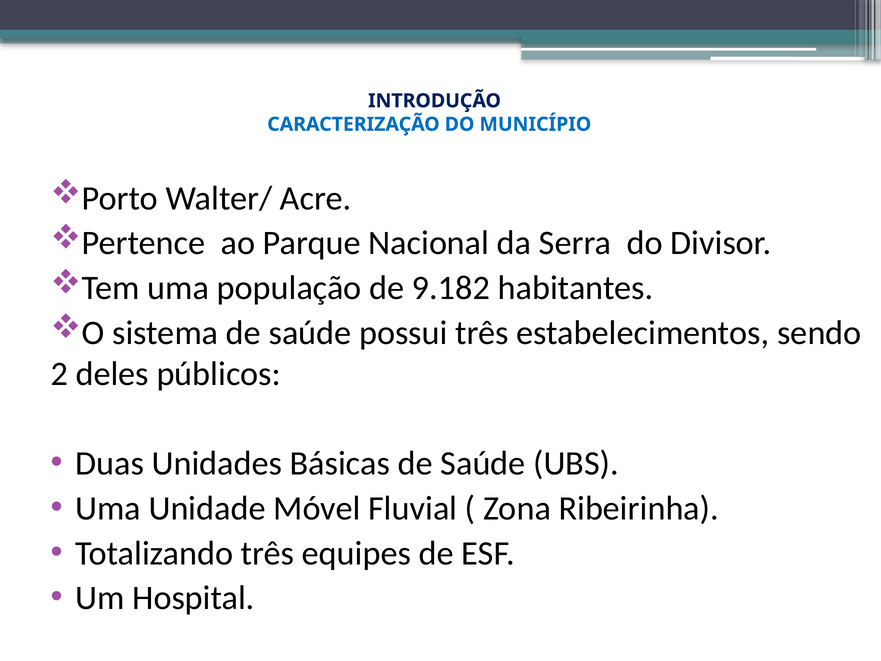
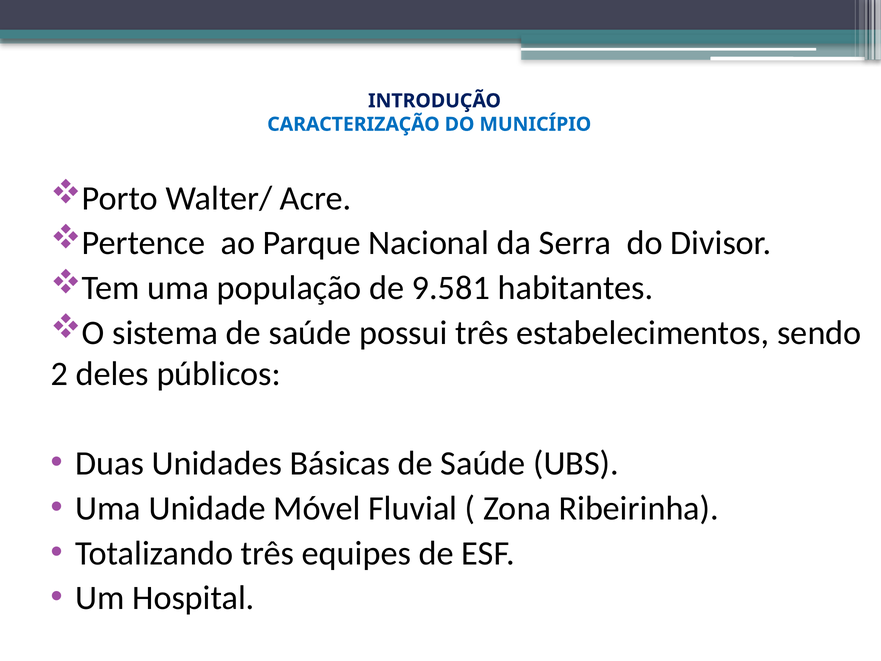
9.182: 9.182 -> 9.581
